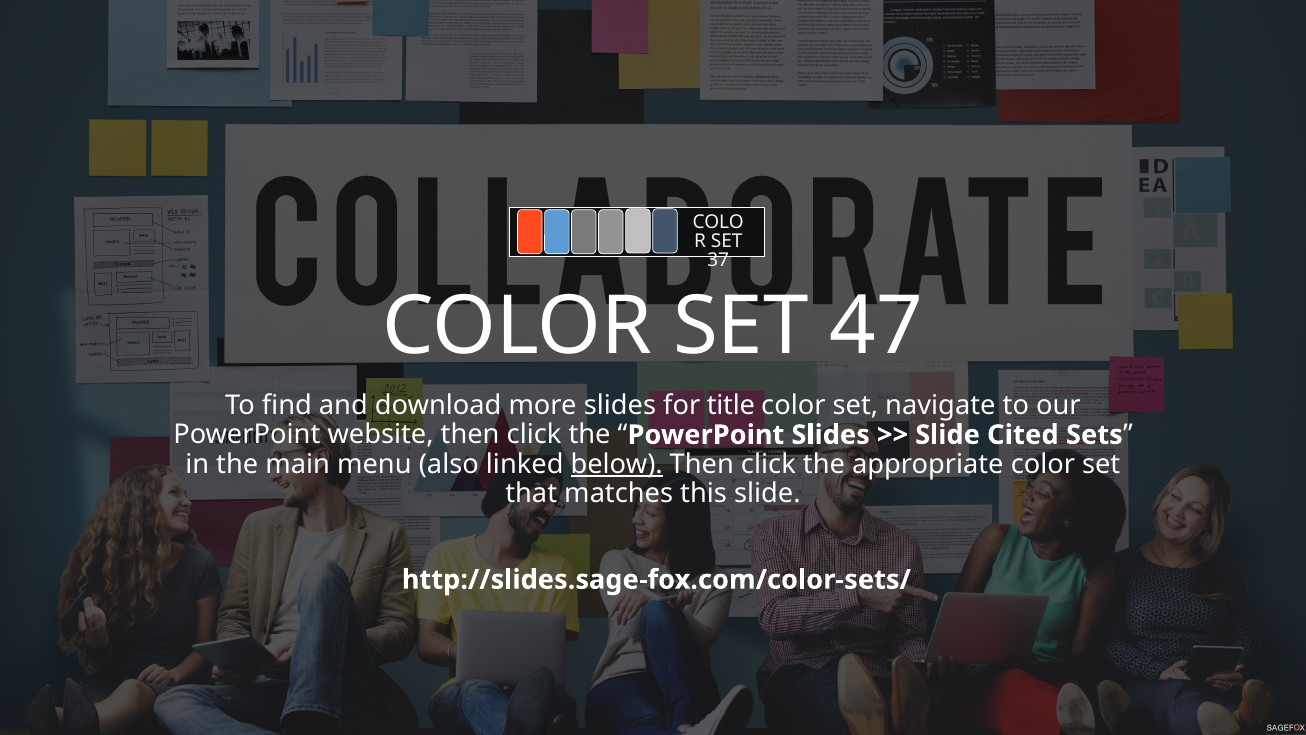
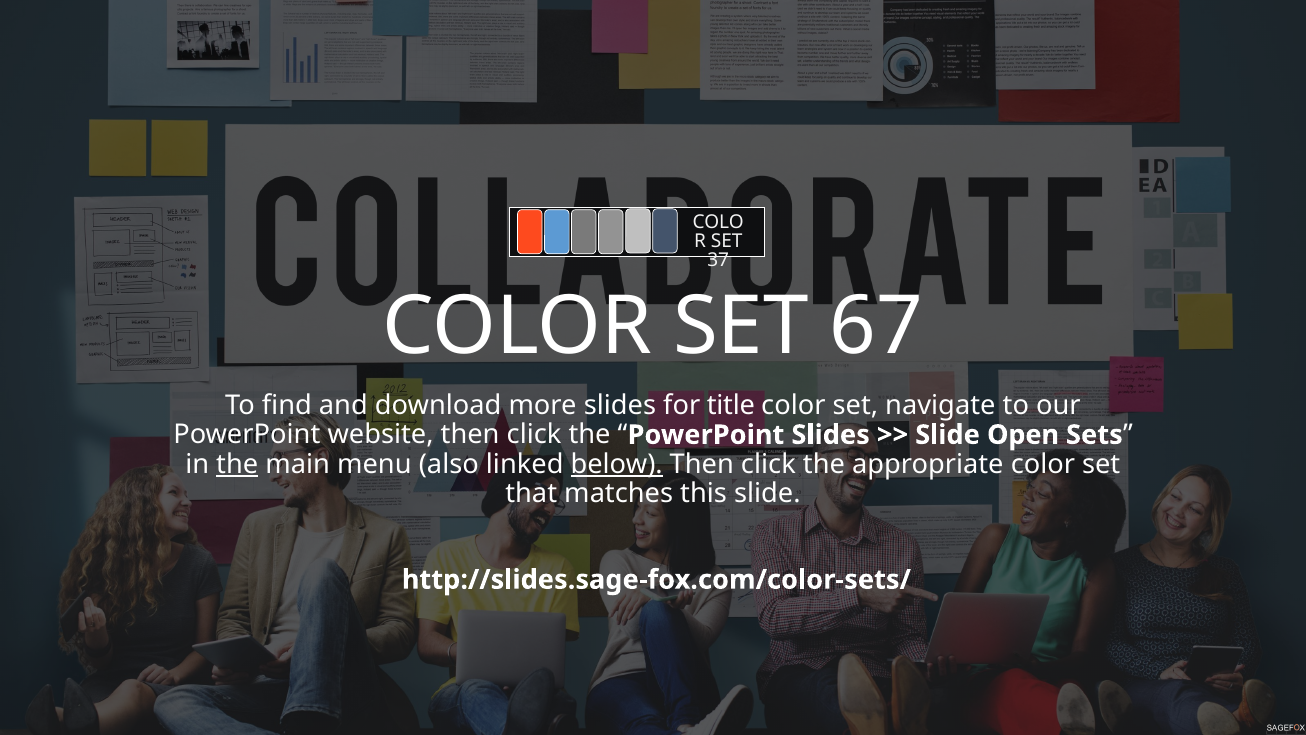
47: 47 -> 67
Cited: Cited -> Open
the at (237, 464) underline: none -> present
